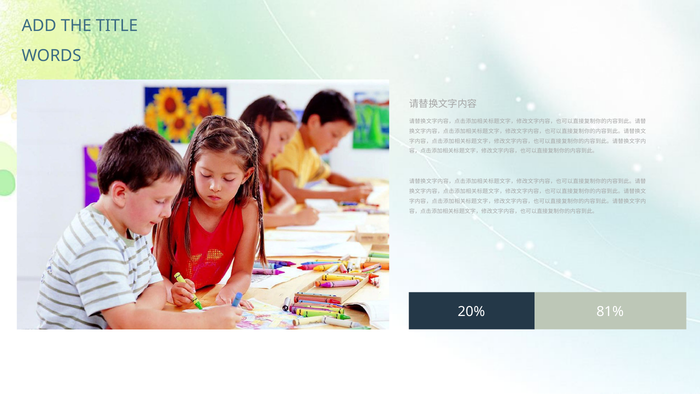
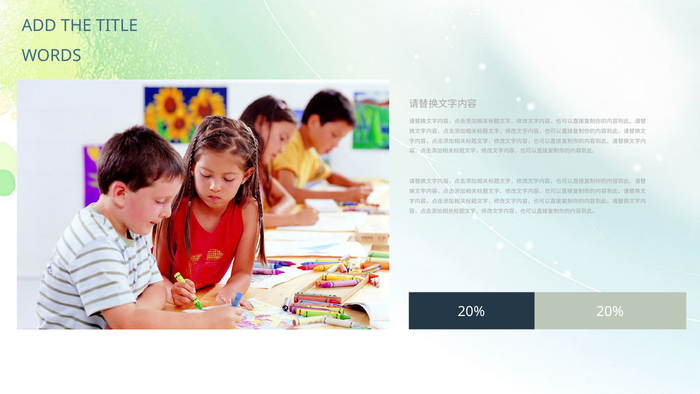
20% 81%: 81% -> 20%
